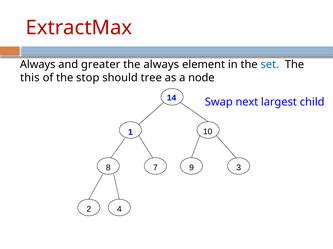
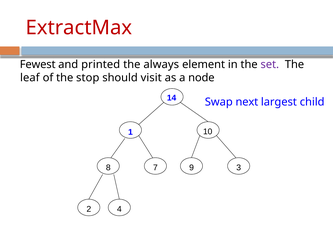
Always at (38, 65): Always -> Fewest
greater: greater -> printed
set colour: blue -> purple
this: this -> leaf
tree: tree -> visit
